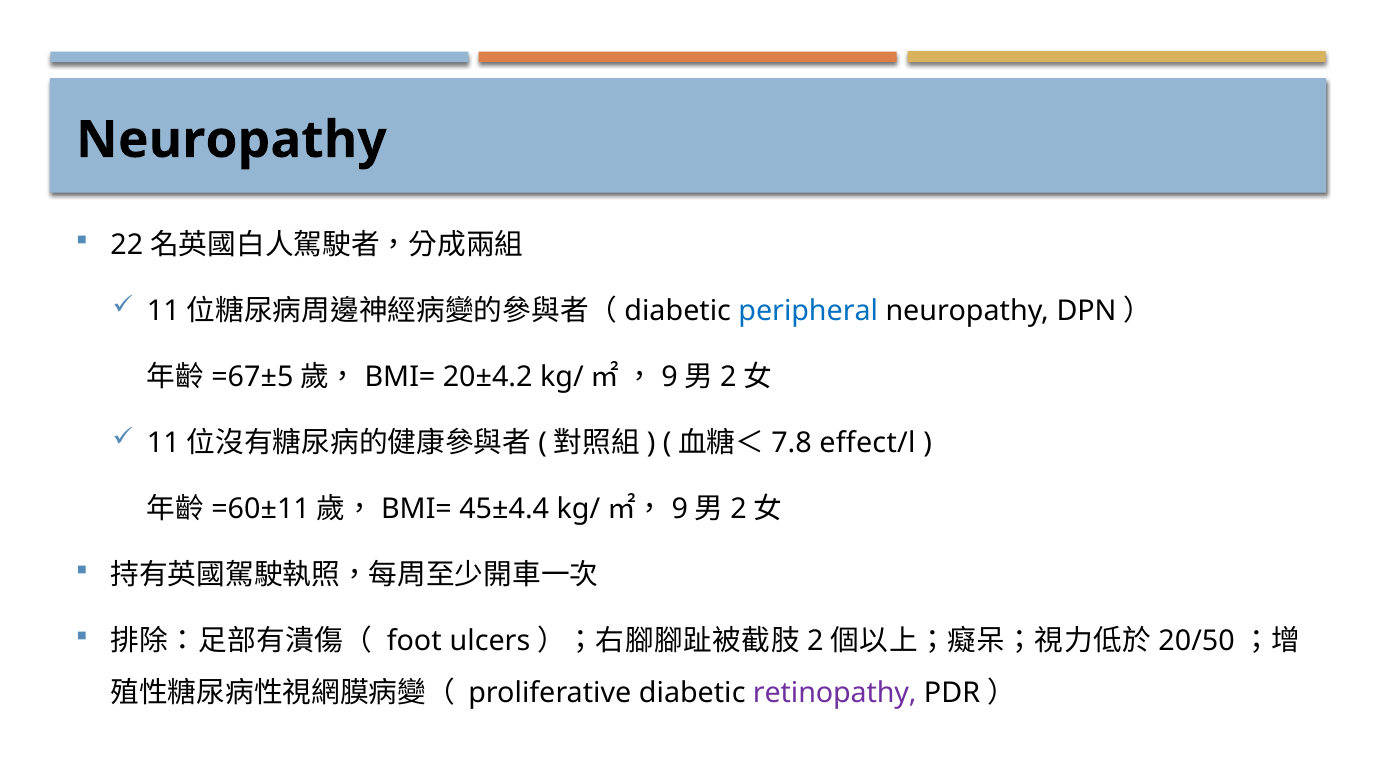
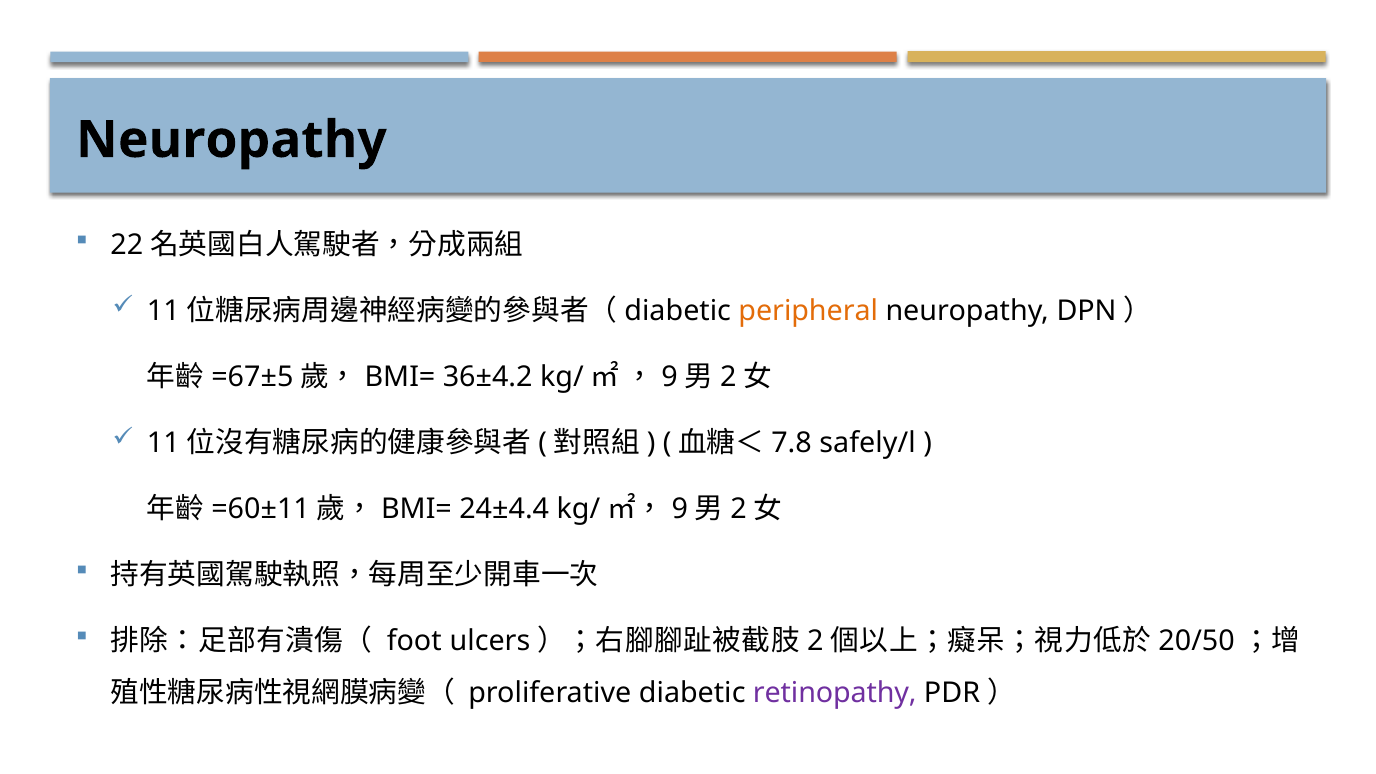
peripheral colour: blue -> orange
20±4.2: 20±4.2 -> 36±4.2
effect/l: effect/l -> safely/l
45±4.4: 45±4.4 -> 24±4.4
